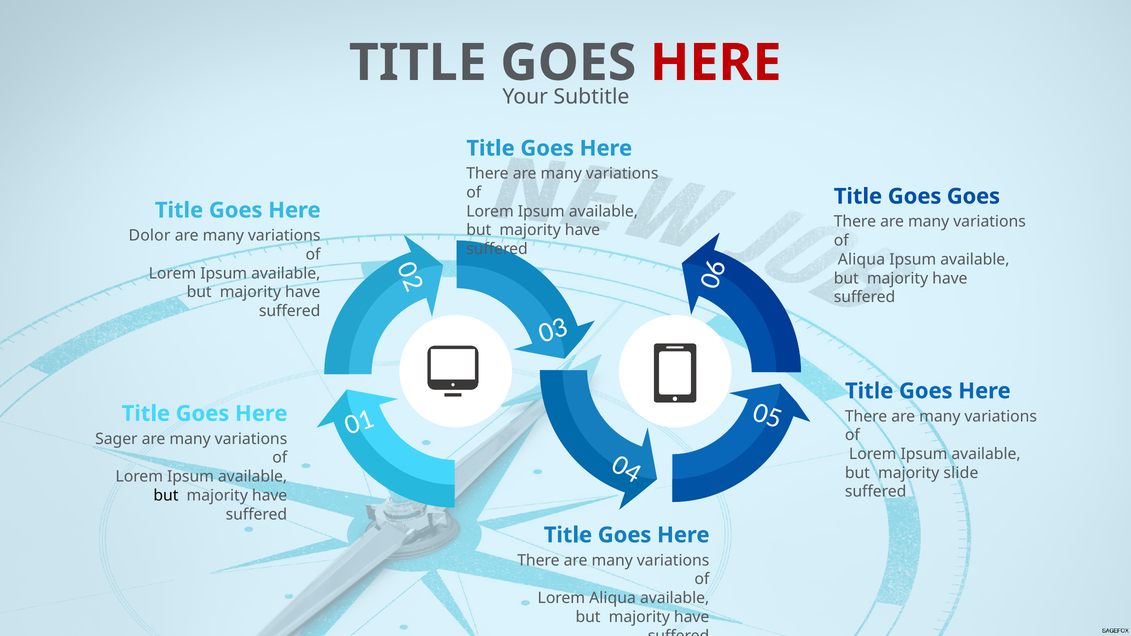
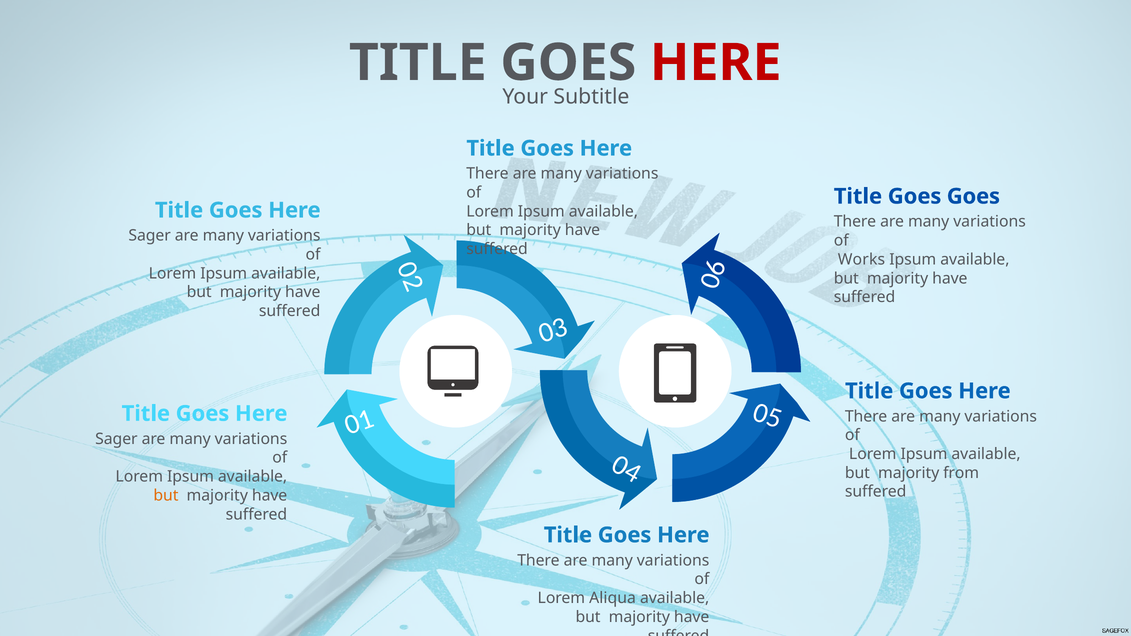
Dolor at (150, 236): Dolor -> Sager
Aliqua at (861, 260): Aliqua -> Works
slide: slide -> from
but at (166, 496) colour: black -> orange
